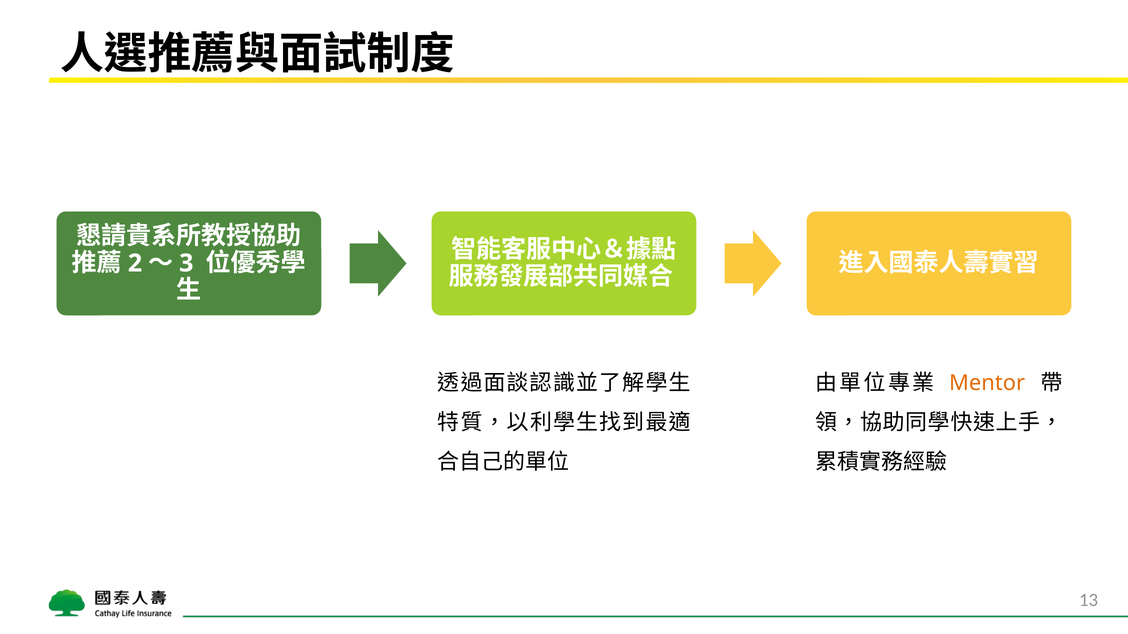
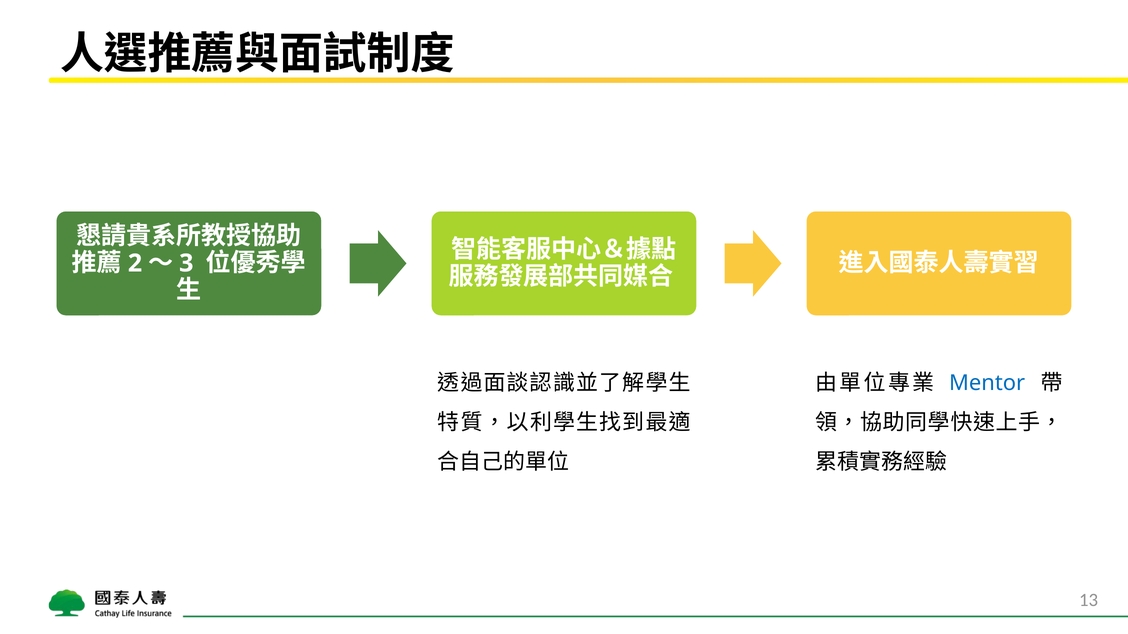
Mentor colour: orange -> blue
